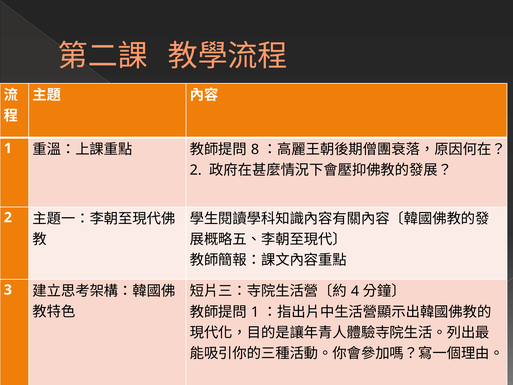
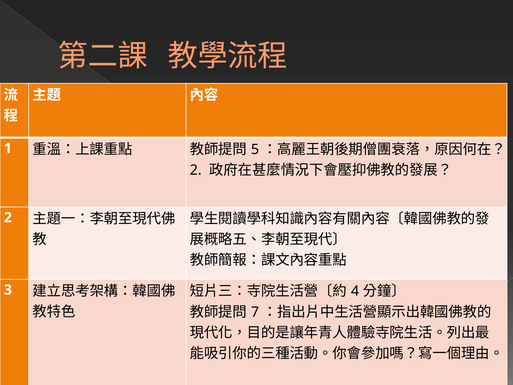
8: 8 -> 5
1 at (255, 312): 1 -> 7
